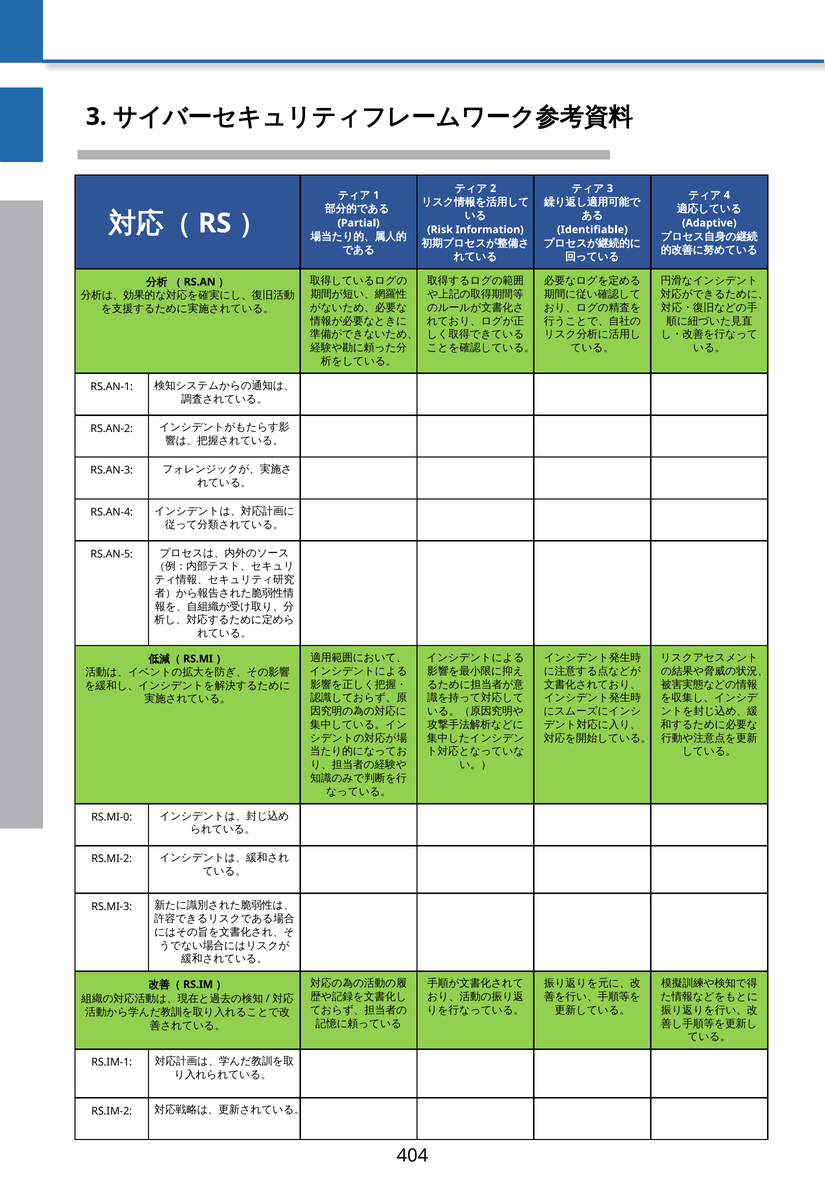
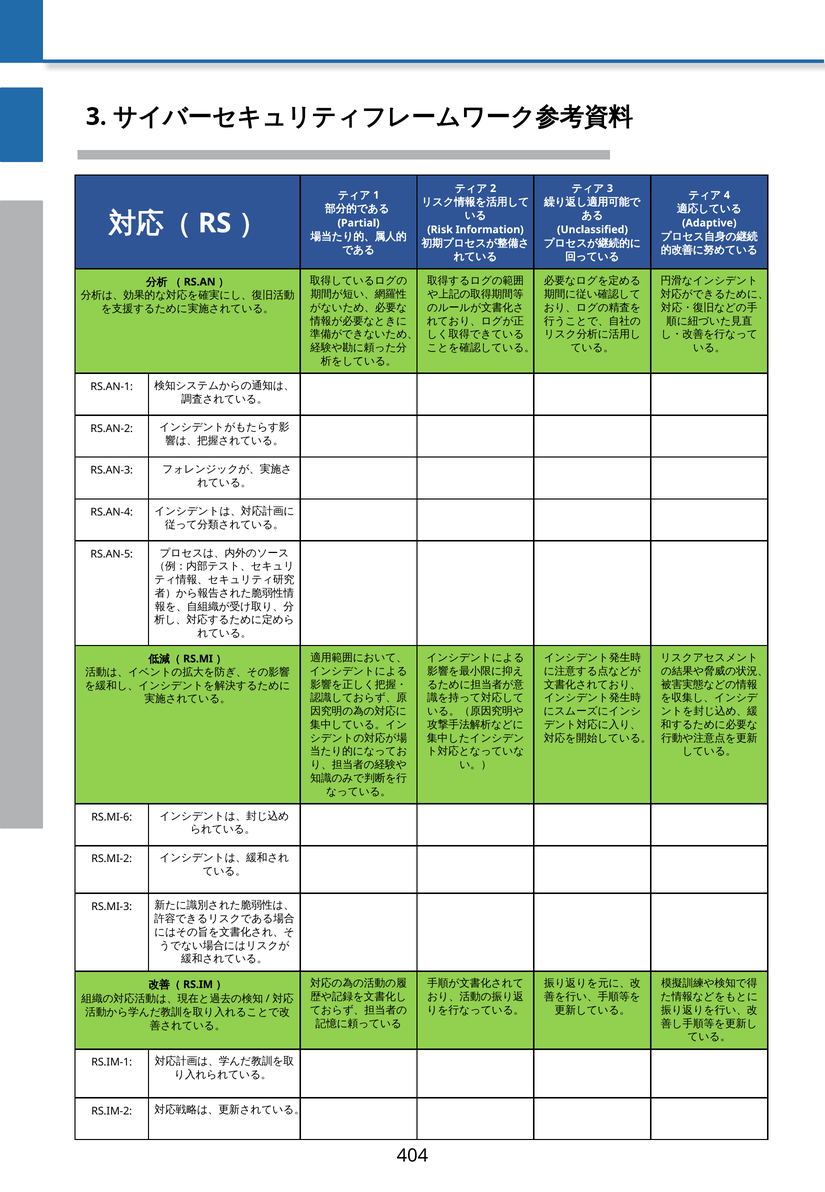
Identifiable: Identifiable -> Unclassified
RS.MI-0: RS.MI-0 -> RS.MI-6
